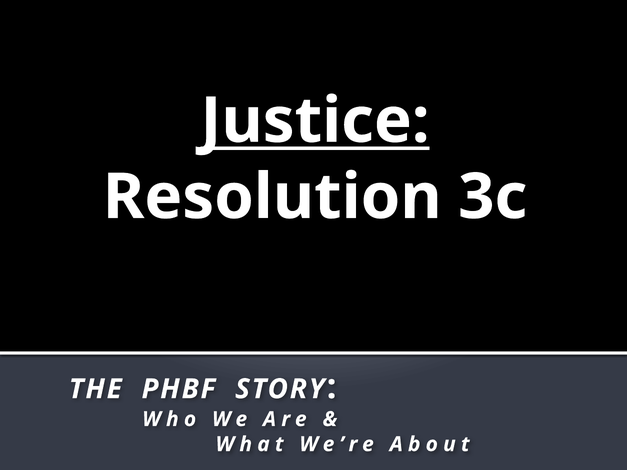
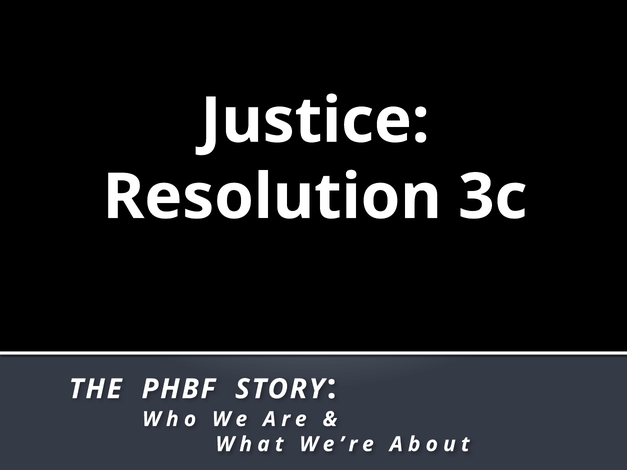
Justice underline: present -> none
